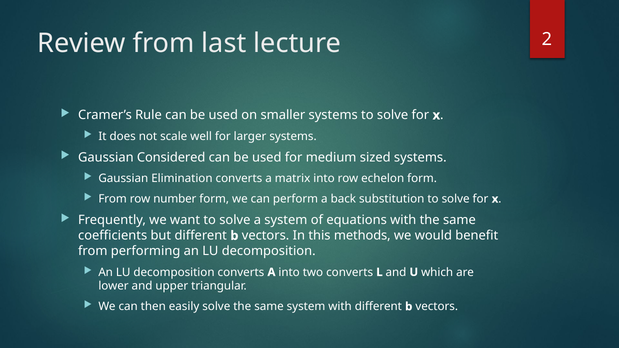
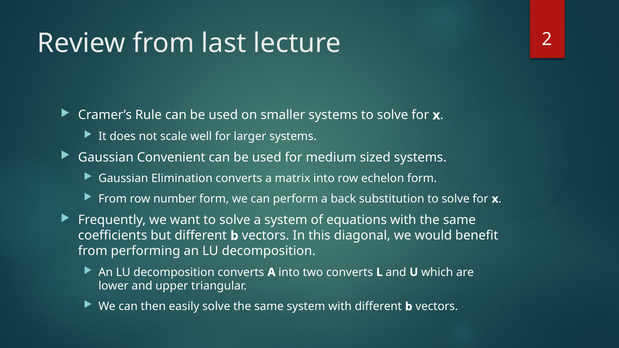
Considered: Considered -> Convenient
methods: methods -> diagonal
